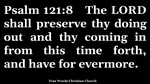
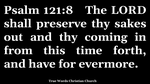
doing: doing -> sakes
